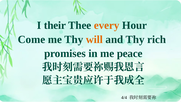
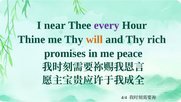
their: their -> near
every colour: orange -> purple
Come: Come -> Thine
